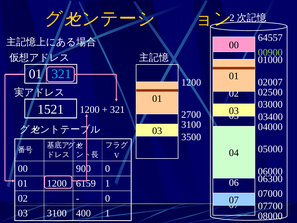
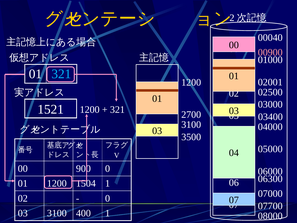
64557: 64557 -> 00040
00900 colour: light green -> pink
02007: 02007 -> 02001
6159: 6159 -> 1504
